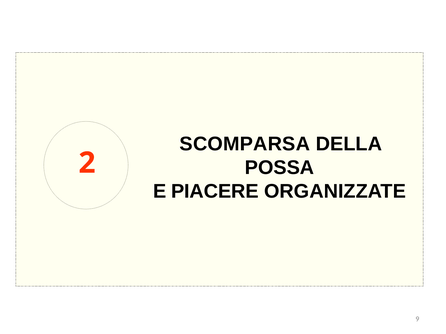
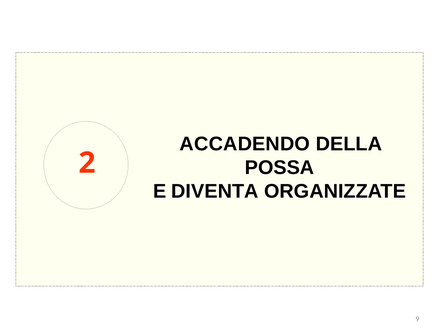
SCOMPARSA: SCOMPARSA -> ACCADENDO
PIACERE: PIACERE -> DIVENTA
